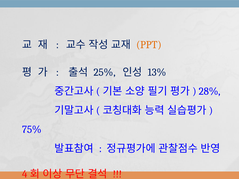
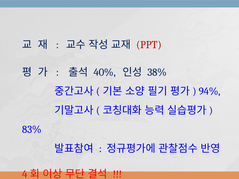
PPT colour: orange -> red
25%: 25% -> 40%
13%: 13% -> 38%
28%: 28% -> 94%
75%: 75% -> 83%
